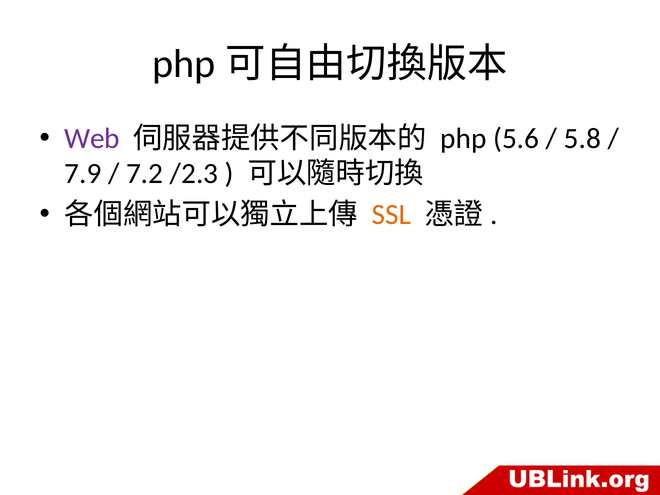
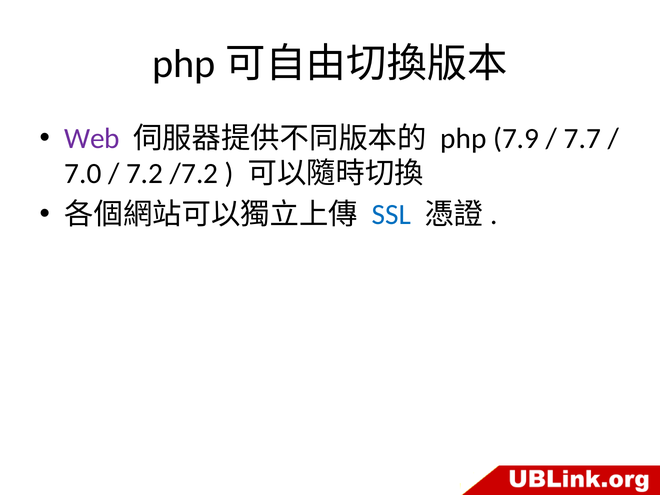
5.6: 5.6 -> 7.9
5.8: 5.8 -> 7.7
7.9: 7.9 -> 7.0
/2.3: /2.3 -> /7.2
SSL colour: orange -> blue
